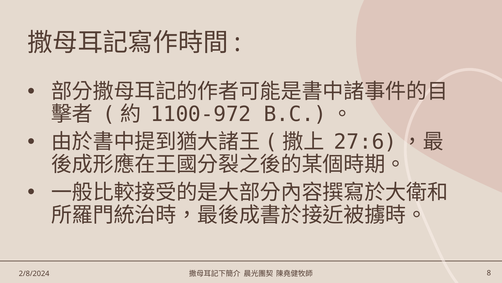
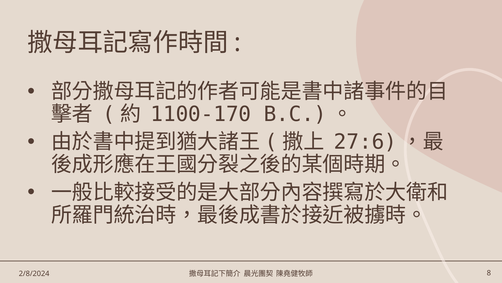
1100-972: 1100-972 -> 1100-170
